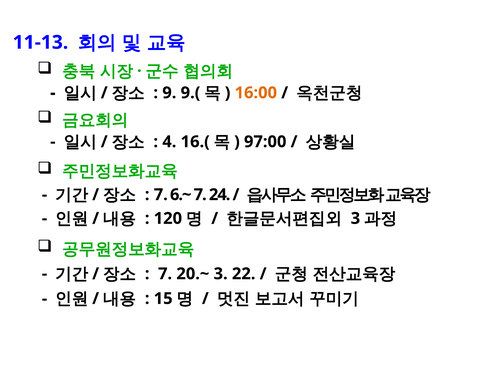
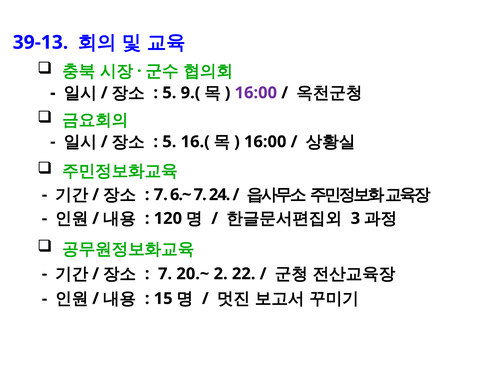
11-13: 11-13 -> 39-13
9 at (169, 93): 9 -> 5
16:00 at (256, 93) colour: orange -> purple
4 at (169, 142): 4 -> 5
97:00 at (265, 142): 97:00 -> 16:00
20.~ 3: 3 -> 2
